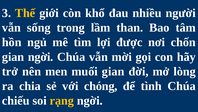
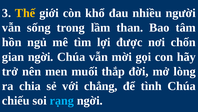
muối gian: gian -> thắp
chóng: chóng -> chẳng
rạng colour: yellow -> light blue
